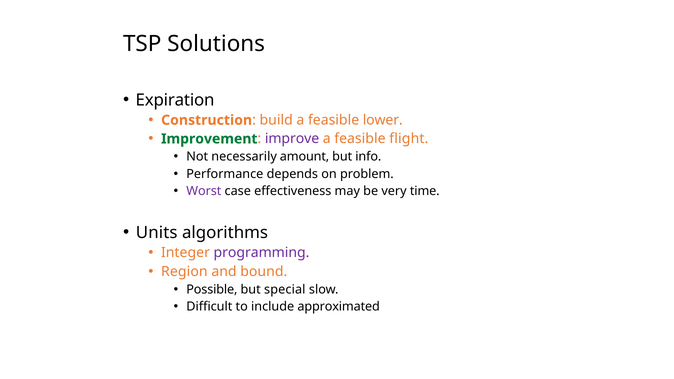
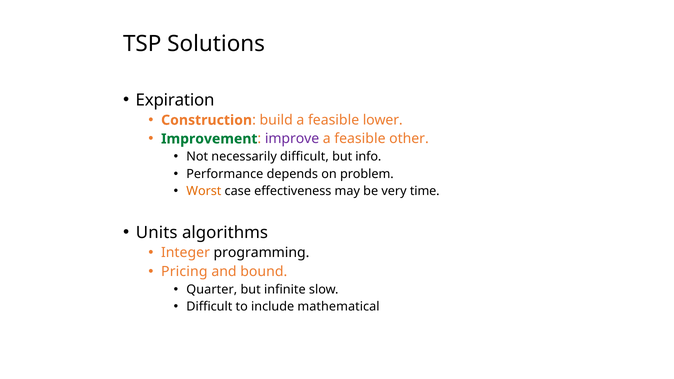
flight: flight -> other
necessarily amount: amount -> difficult
Worst colour: purple -> orange
programming colour: purple -> black
Region: Region -> Pricing
Possible: Possible -> Quarter
special: special -> infinite
approximated: approximated -> mathematical
